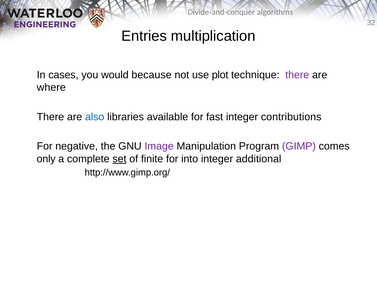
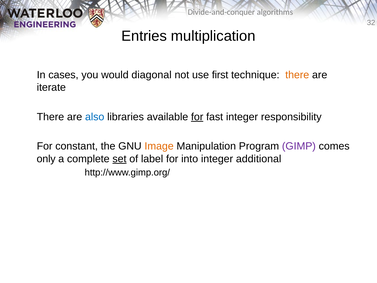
because: because -> diagonal
plot: plot -> first
there at (297, 75) colour: purple -> orange
where: where -> iterate
for at (197, 117) underline: none -> present
contributions: contributions -> responsibility
negative: negative -> constant
Image colour: purple -> orange
finite: finite -> label
